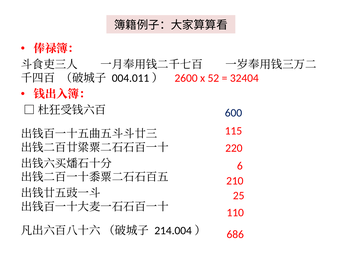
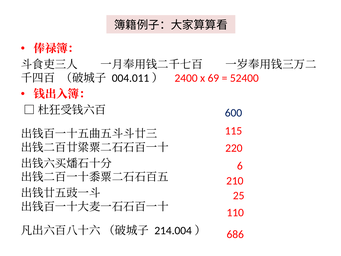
2600: 2600 -> 2400
52: 52 -> 69
32404: 32404 -> 52400
